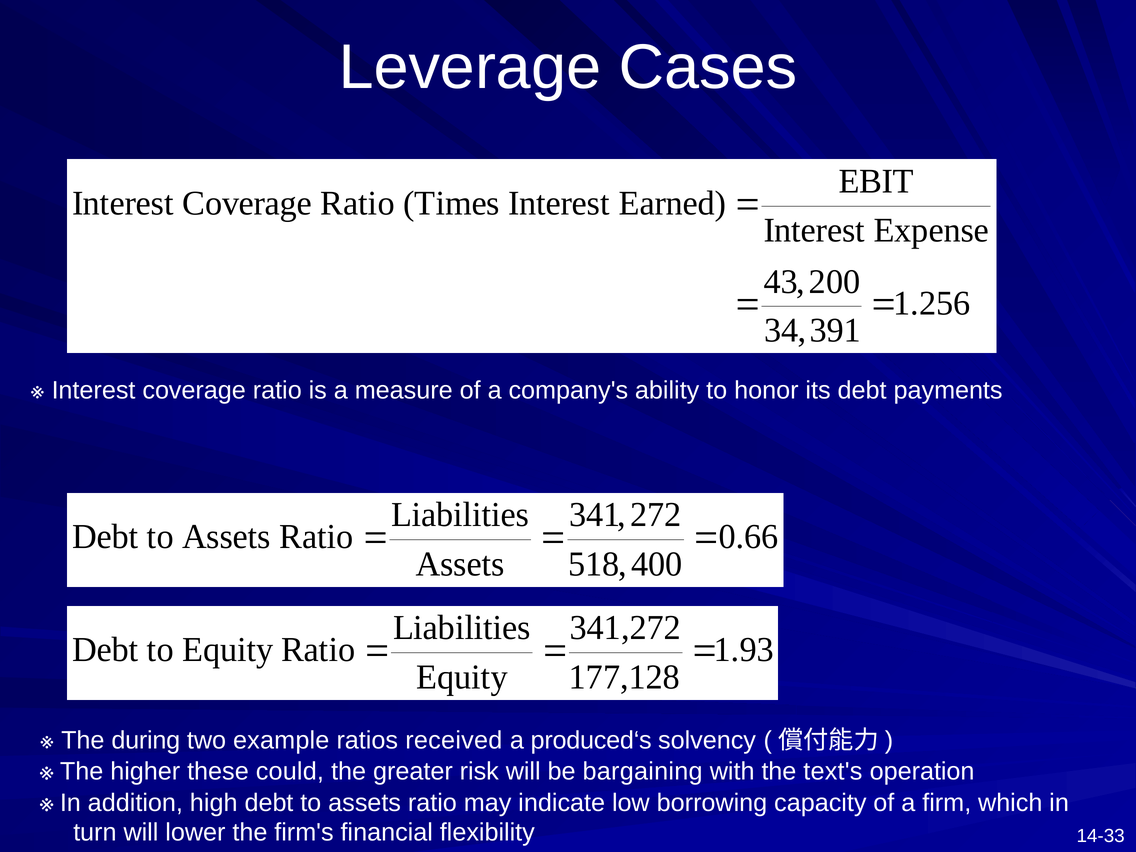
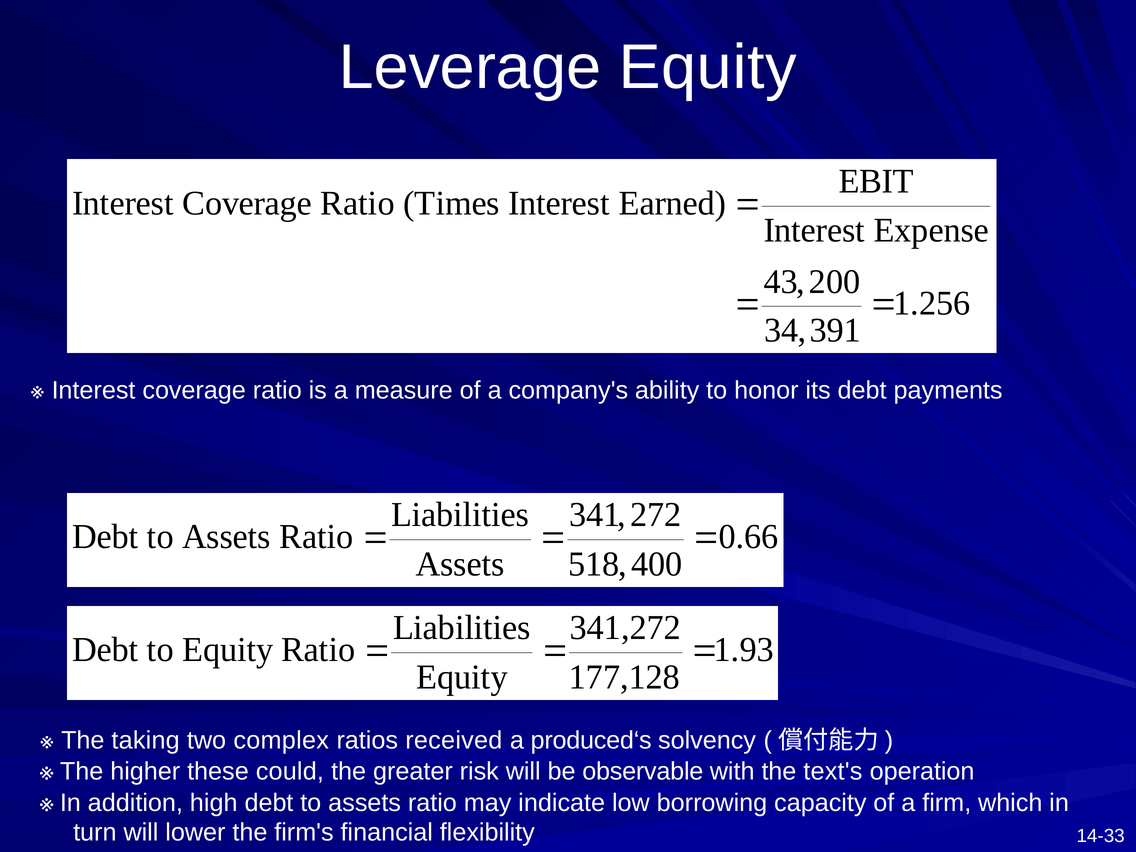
Leverage Cases: Cases -> Equity
during: during -> taking
example: example -> complex
bargaining: bargaining -> observable
